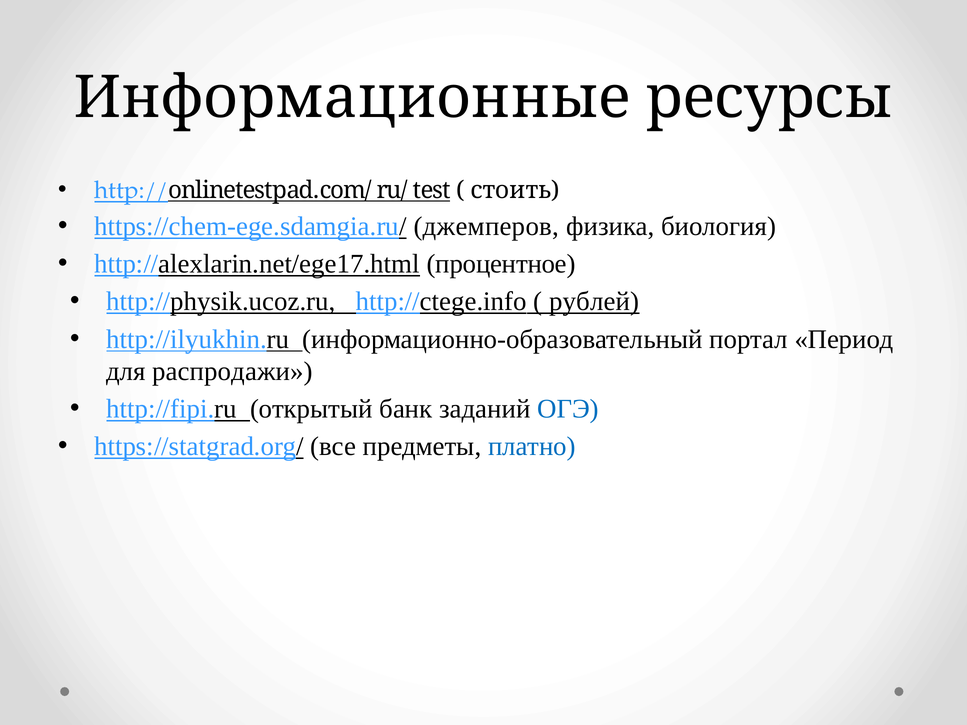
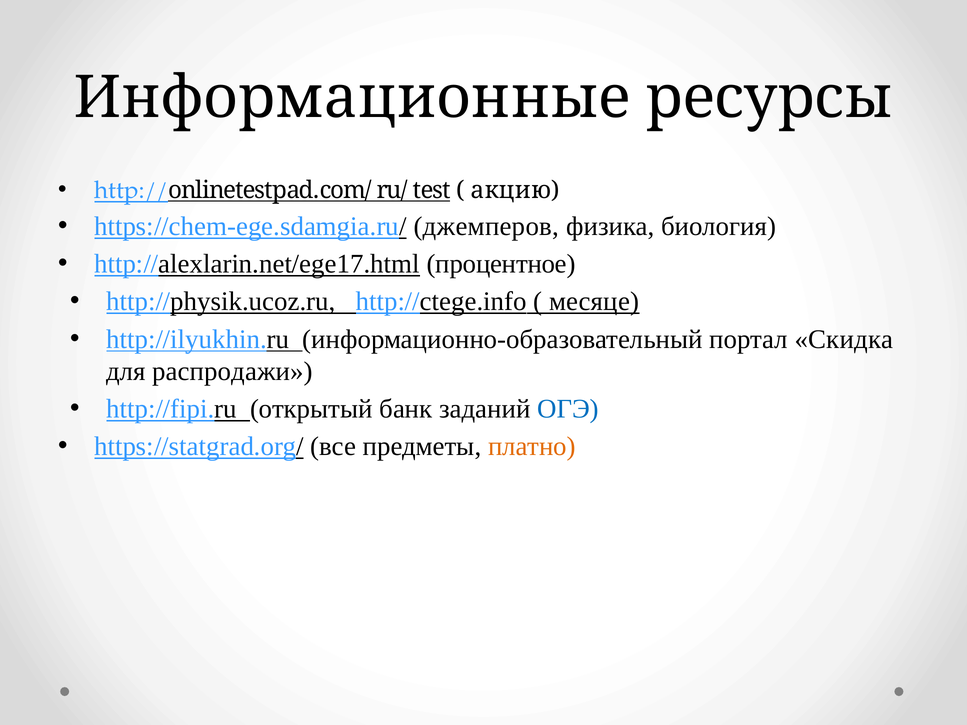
стоить: стоить -> акцию
рублей: рублей -> месяце
Период: Период -> Скидка
платно colour: blue -> orange
